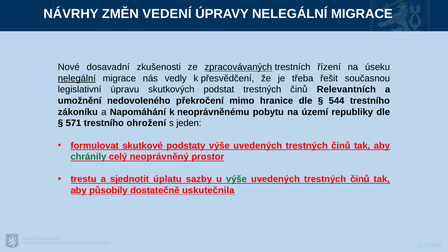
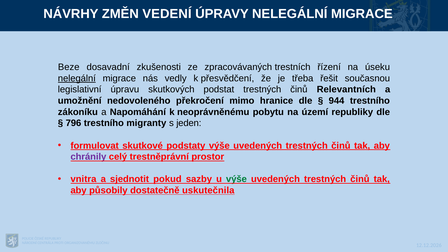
Nové: Nové -> Beze
zpracovávaných underline: present -> none
544: 544 -> 944
571: 571 -> 796
ohrožení: ohrožení -> migranty
chránily colour: green -> purple
neoprávněný: neoprávněný -> trestněprávní
trestu: trestu -> vnitra
úplatu: úplatu -> pokud
